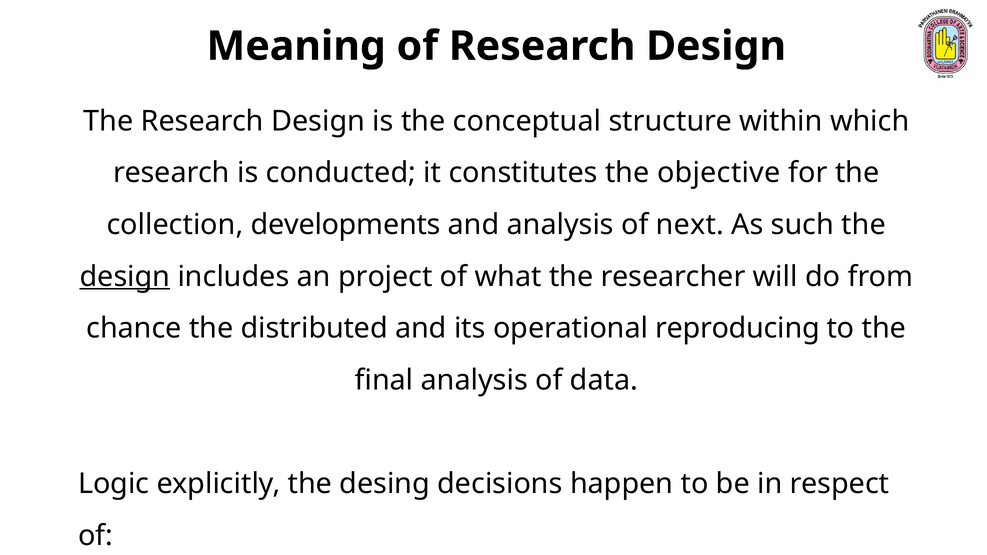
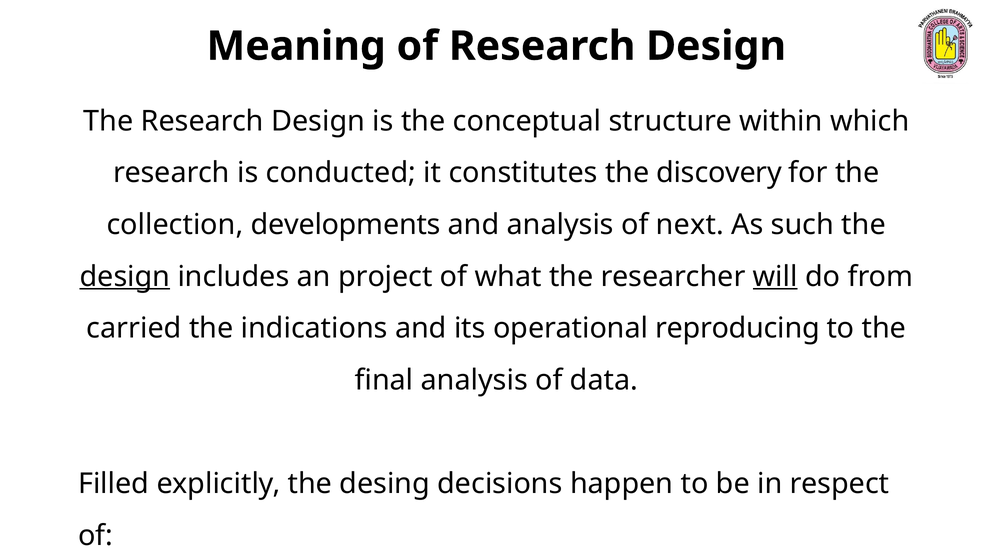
objective: objective -> discovery
will underline: none -> present
chance: chance -> carried
distributed: distributed -> indications
Logic: Logic -> Filled
